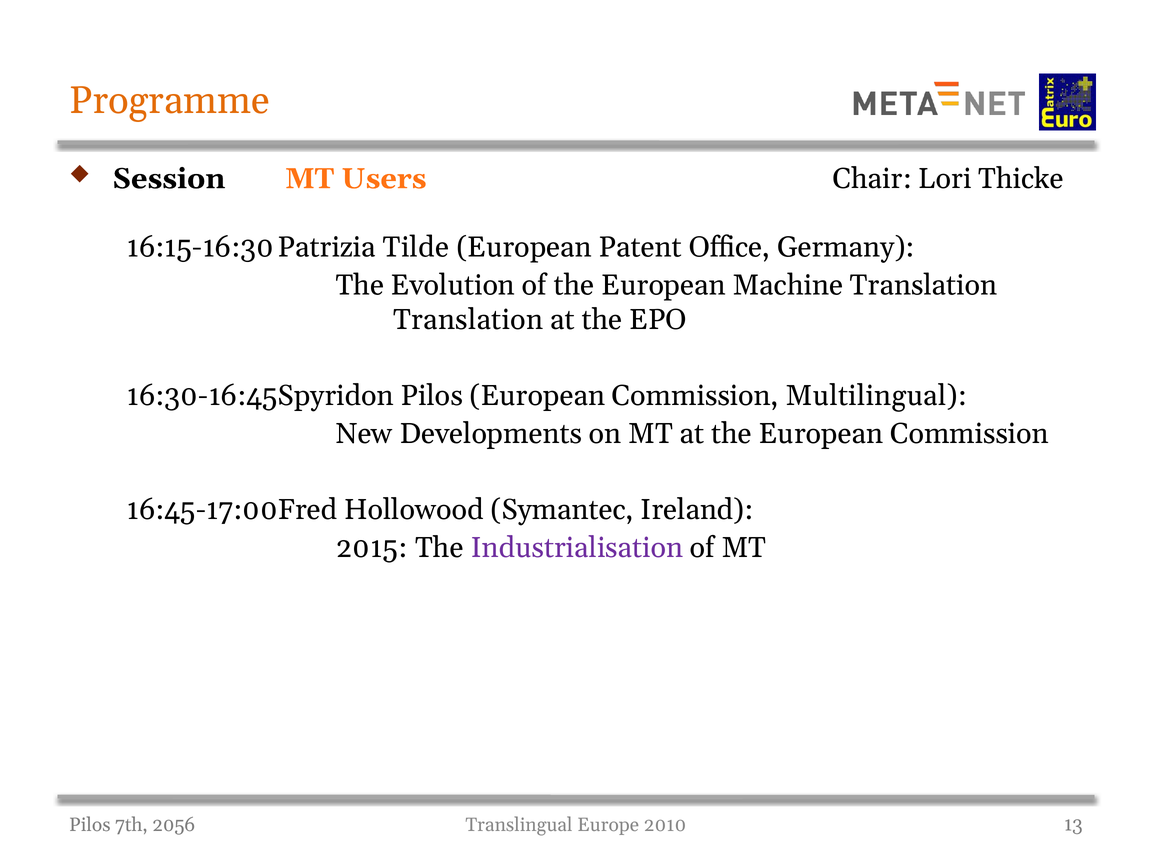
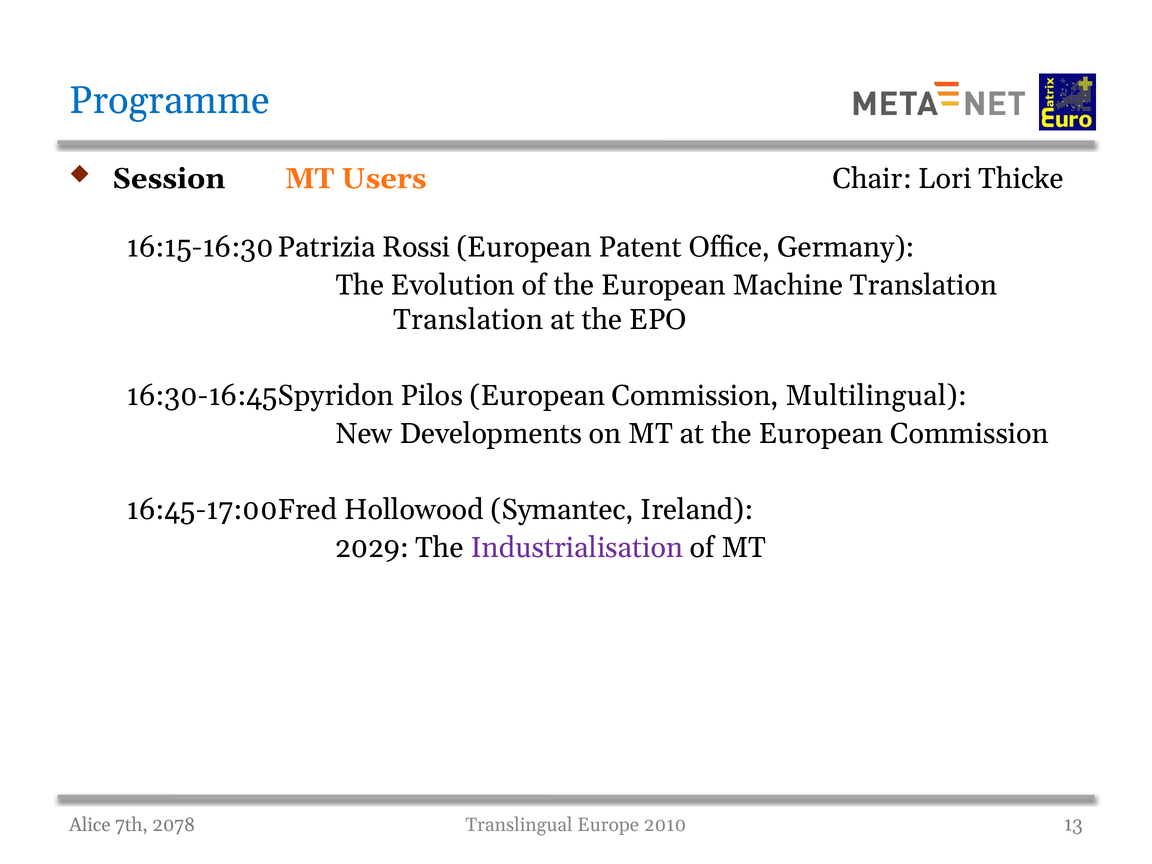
Programme colour: orange -> blue
Tilde: Tilde -> Rossi
2015: 2015 -> 2029
Pilos at (90, 825): Pilos -> Alice
2056: 2056 -> 2078
